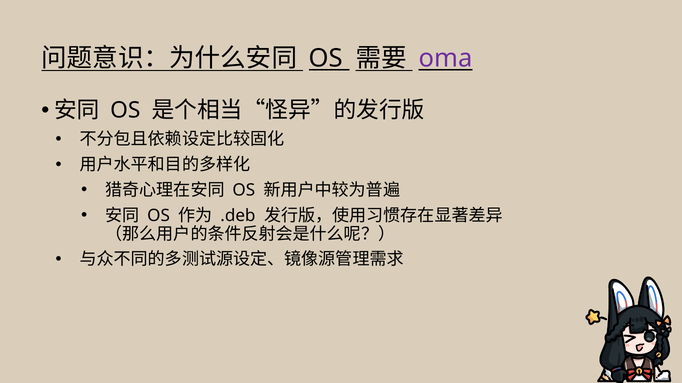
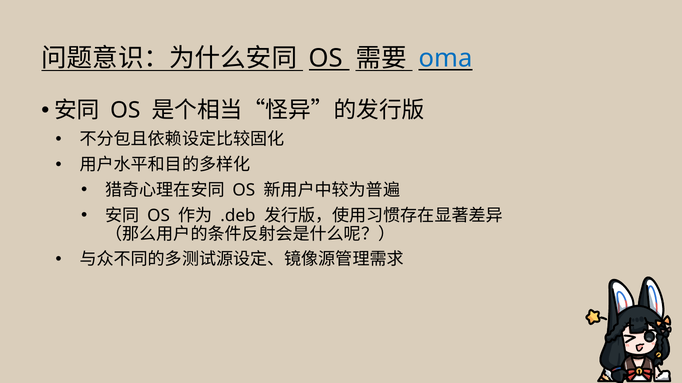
oma colour: purple -> blue
